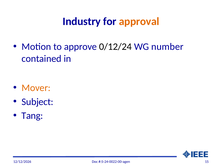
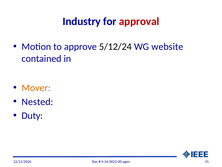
approval colour: orange -> red
0/12/24: 0/12/24 -> 5/12/24
number: number -> website
Subject: Subject -> Nested
Tang: Tang -> Duty
